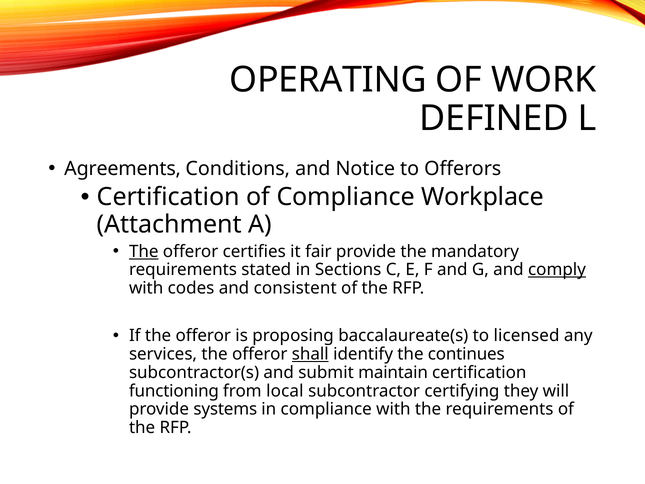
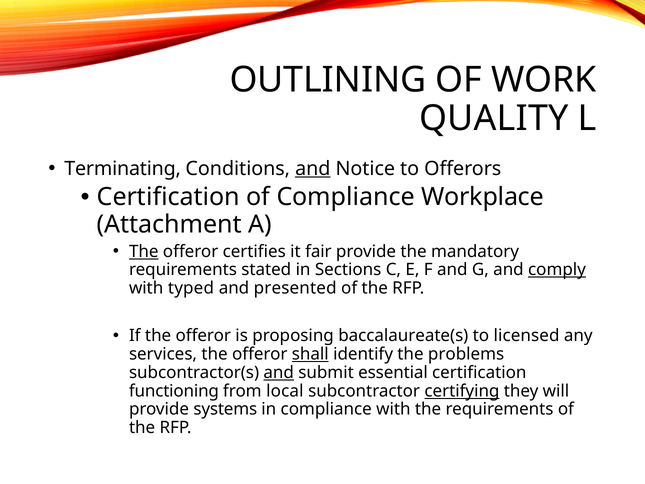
OPERATING: OPERATING -> OUTLINING
DEFINED: DEFINED -> QUALITY
Agreements: Agreements -> Terminating
and at (313, 169) underline: none -> present
codes: codes -> typed
consistent: consistent -> presented
continues: continues -> problems
and at (279, 372) underline: none -> present
maintain: maintain -> essential
certifying underline: none -> present
